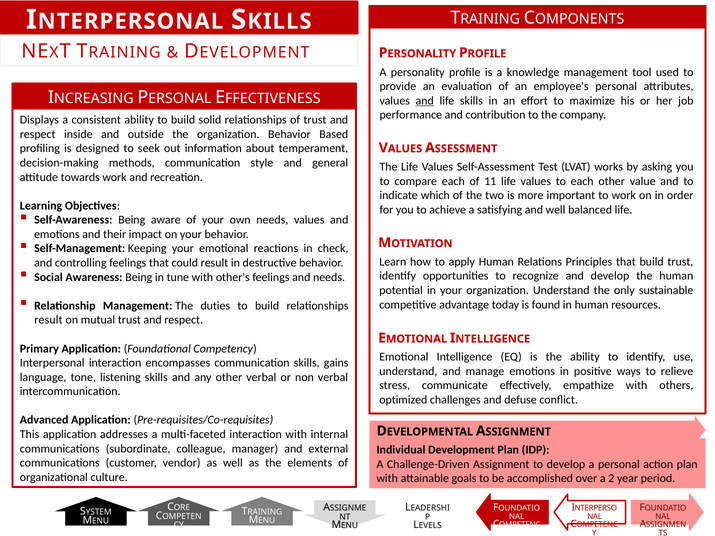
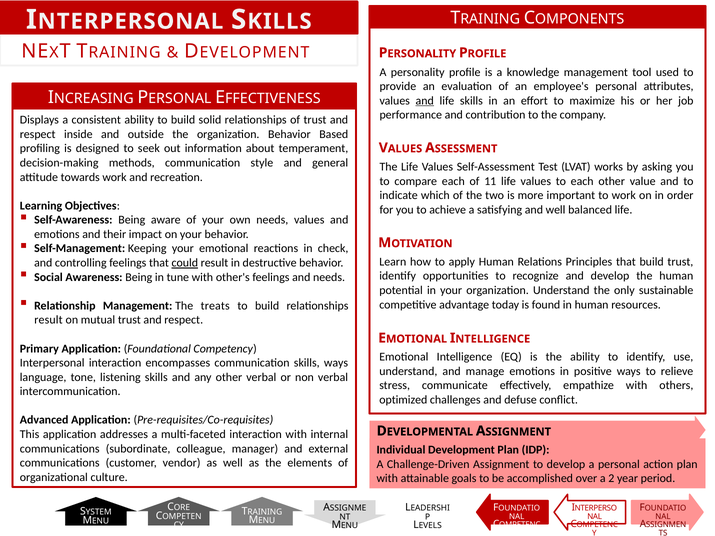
could underline: none -> present
duties: duties -> treats
skills gains: gains -> ways
